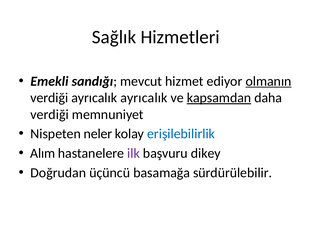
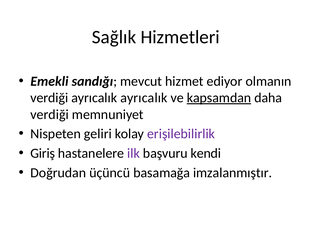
olmanın underline: present -> none
neler: neler -> geliri
erişilebilirlik colour: blue -> purple
Alım: Alım -> Giriş
dikey: dikey -> kendi
sürdürülebilir: sürdürülebilir -> imzalanmıştır
